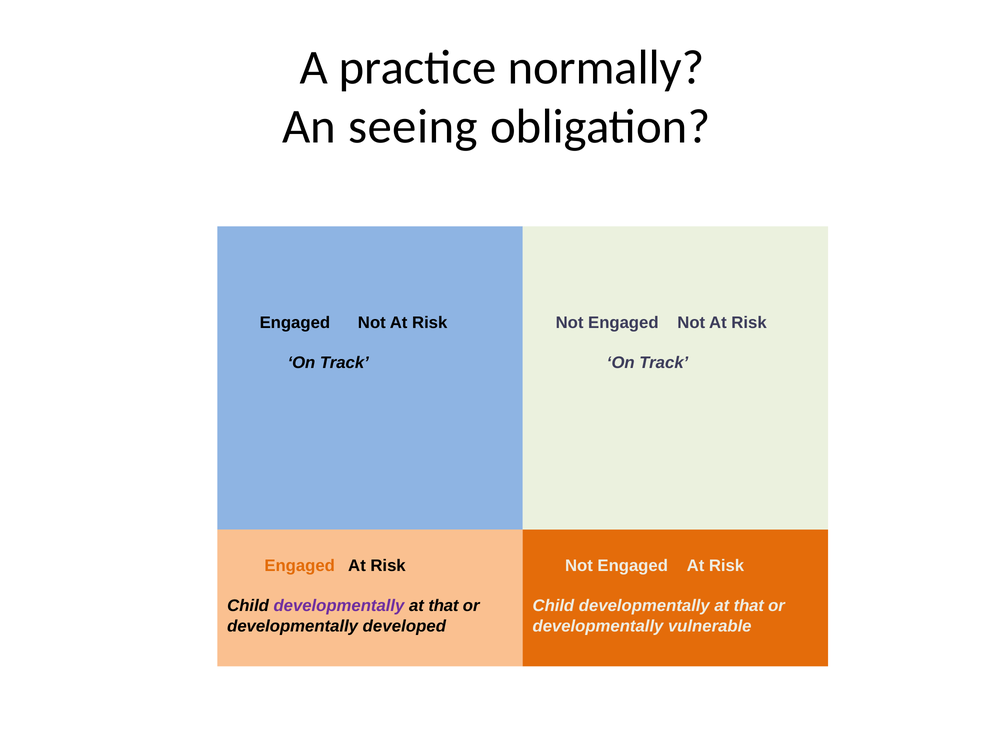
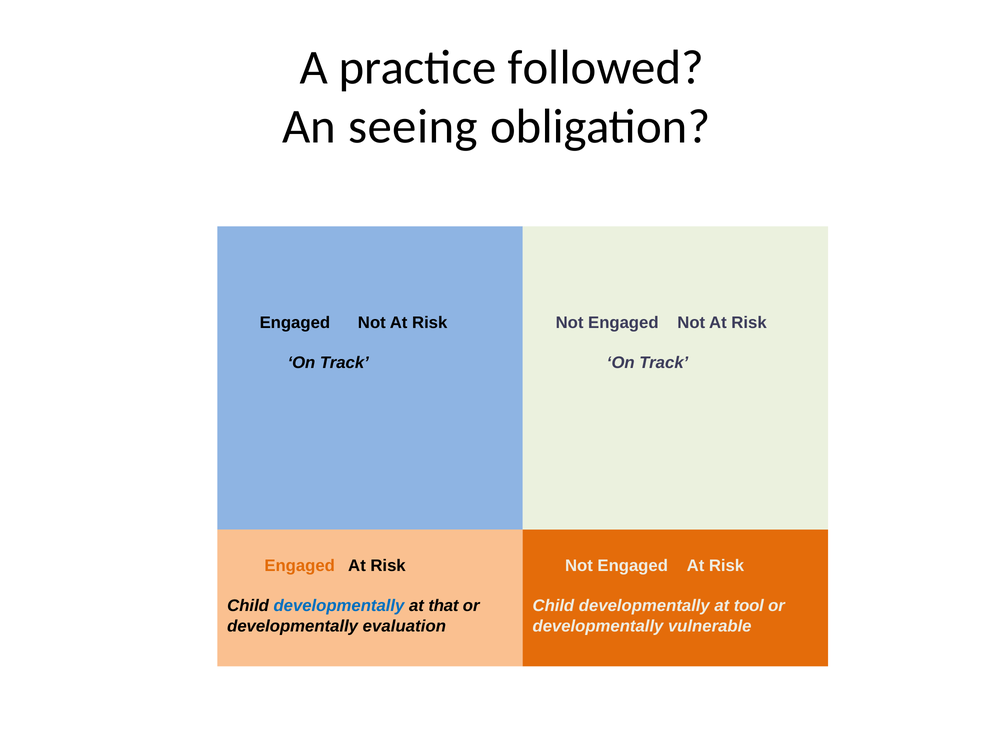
normally: normally -> followed
developmentally at (339, 606) colour: purple -> blue
that at (749, 606): that -> tool
developed: developed -> evaluation
